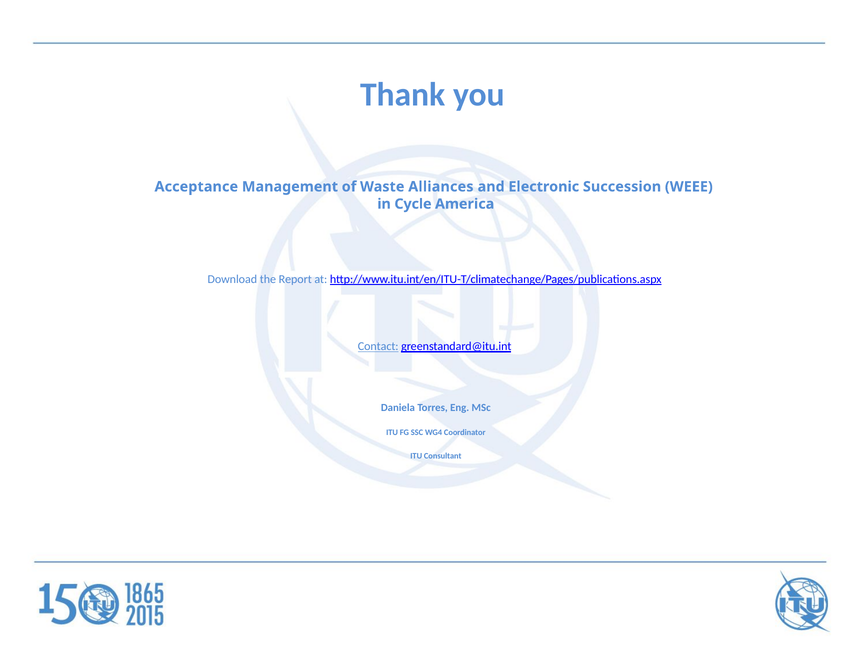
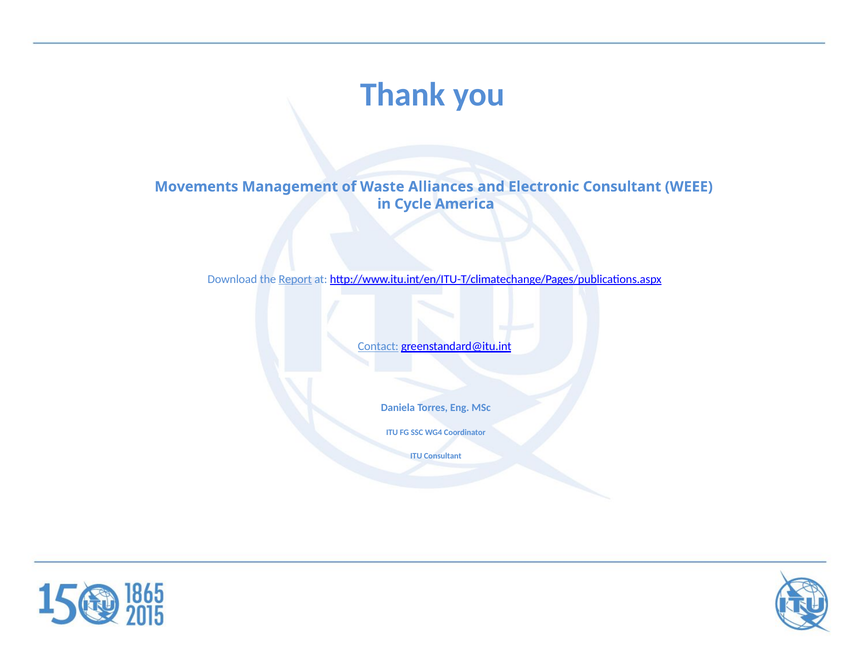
Acceptance: Acceptance -> Movements
Electronic Succession: Succession -> Consultant
Report underline: none -> present
